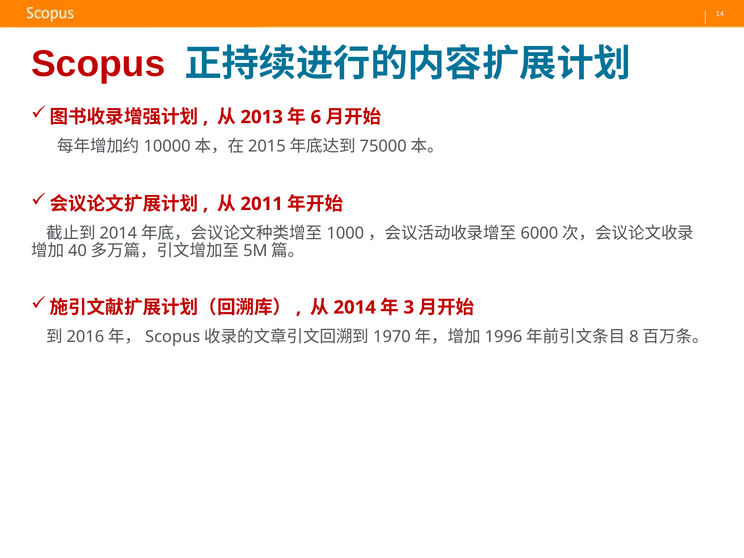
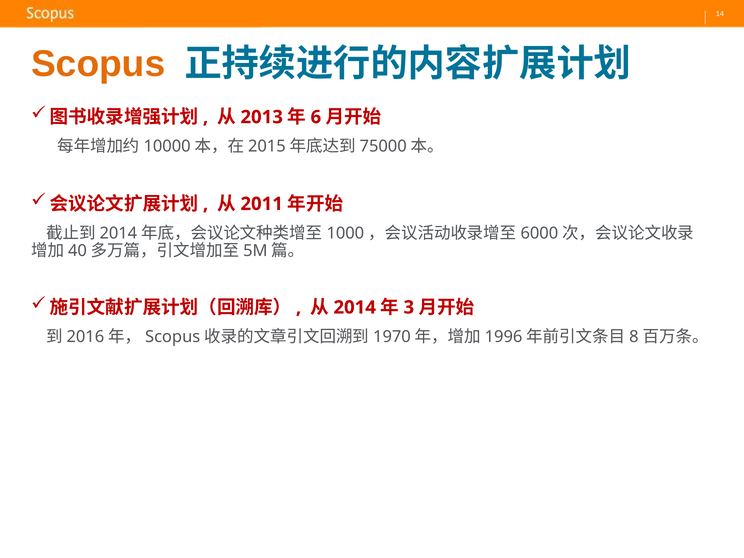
Scopus colour: red -> orange
